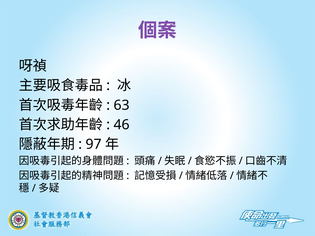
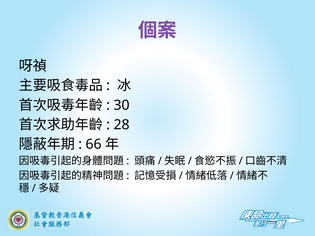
63: 63 -> 30
46: 46 -> 28
97: 97 -> 66
